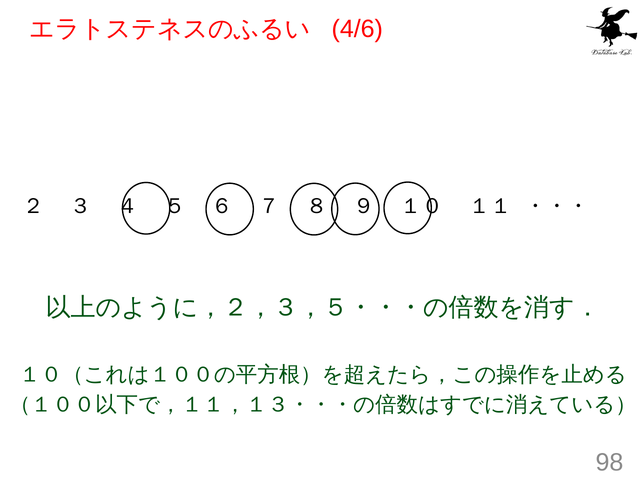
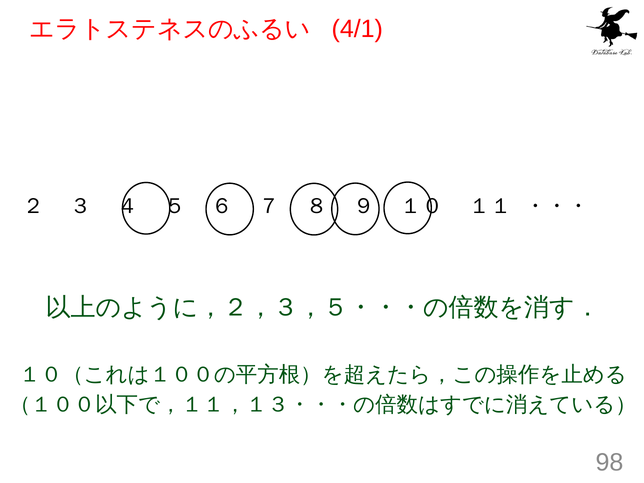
4/6: 4/6 -> 4/1
